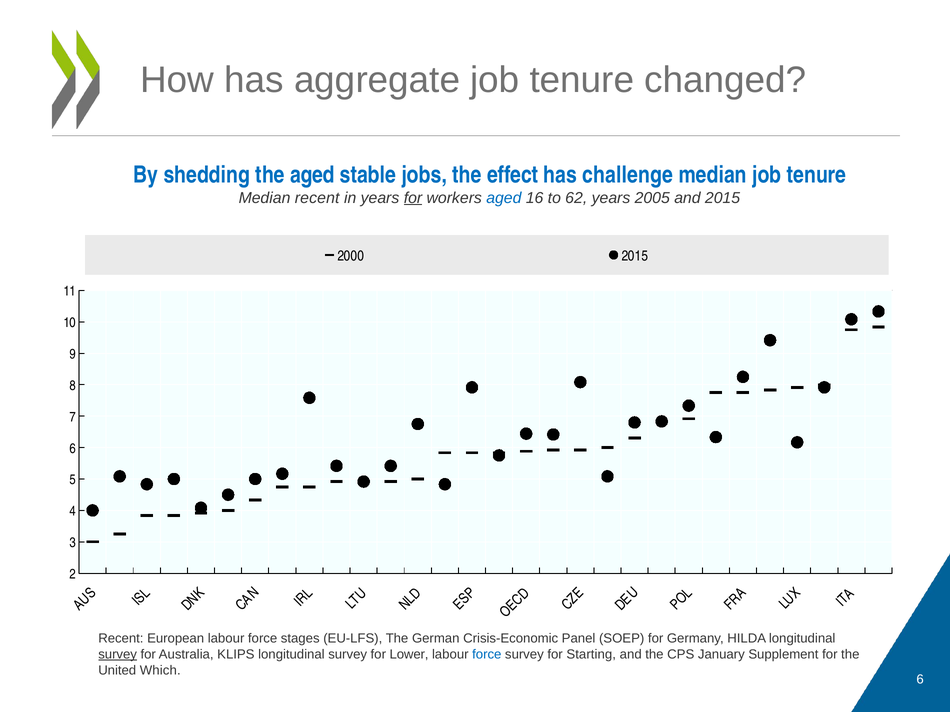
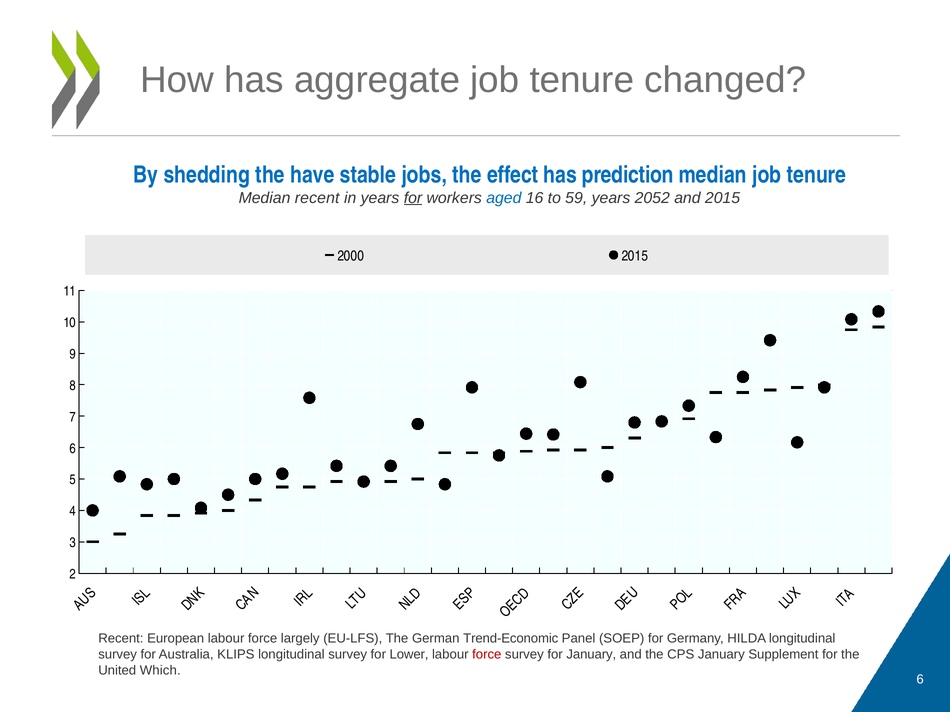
the aged: aged -> have
challenge: challenge -> prediction
62: 62 -> 59
2005: 2005 -> 2052
stages: stages -> largely
Crisis-Economic: Crisis-Economic -> Trend-Economic
survey at (118, 655) underline: present -> none
force at (487, 655) colour: blue -> red
for Starting: Starting -> January
